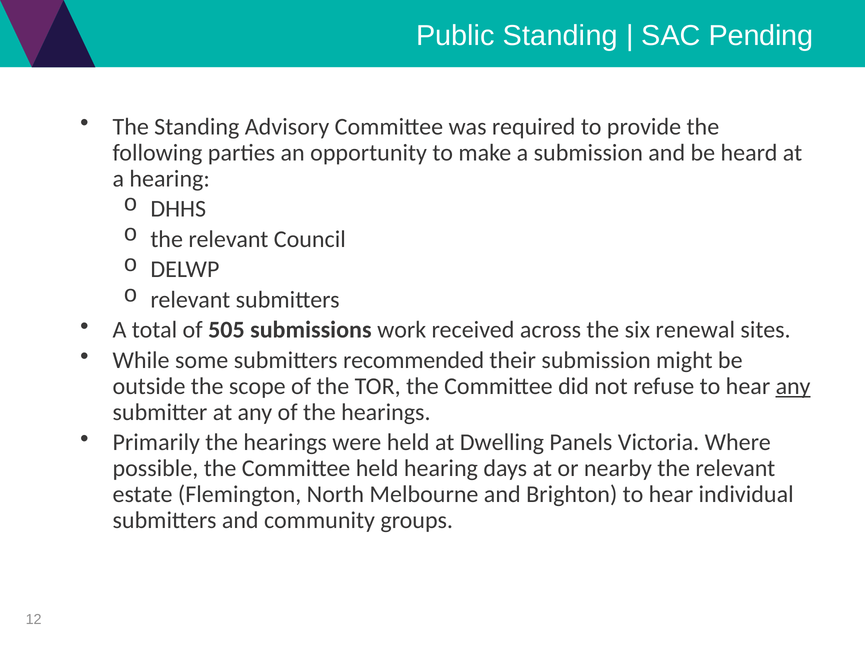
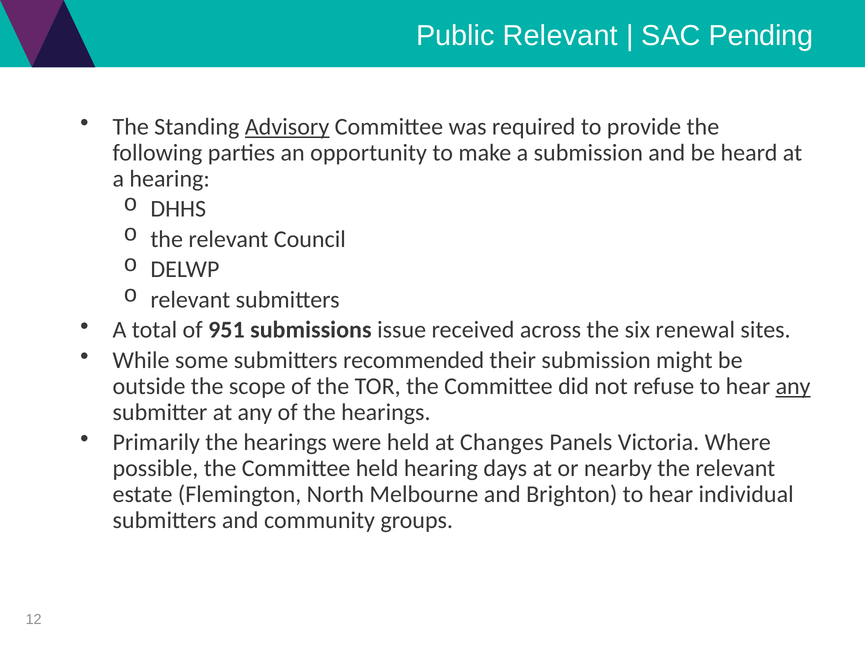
Public Standing: Standing -> Relevant
Advisory underline: none -> present
505: 505 -> 951
work: work -> issue
Dwelling: Dwelling -> Changes
